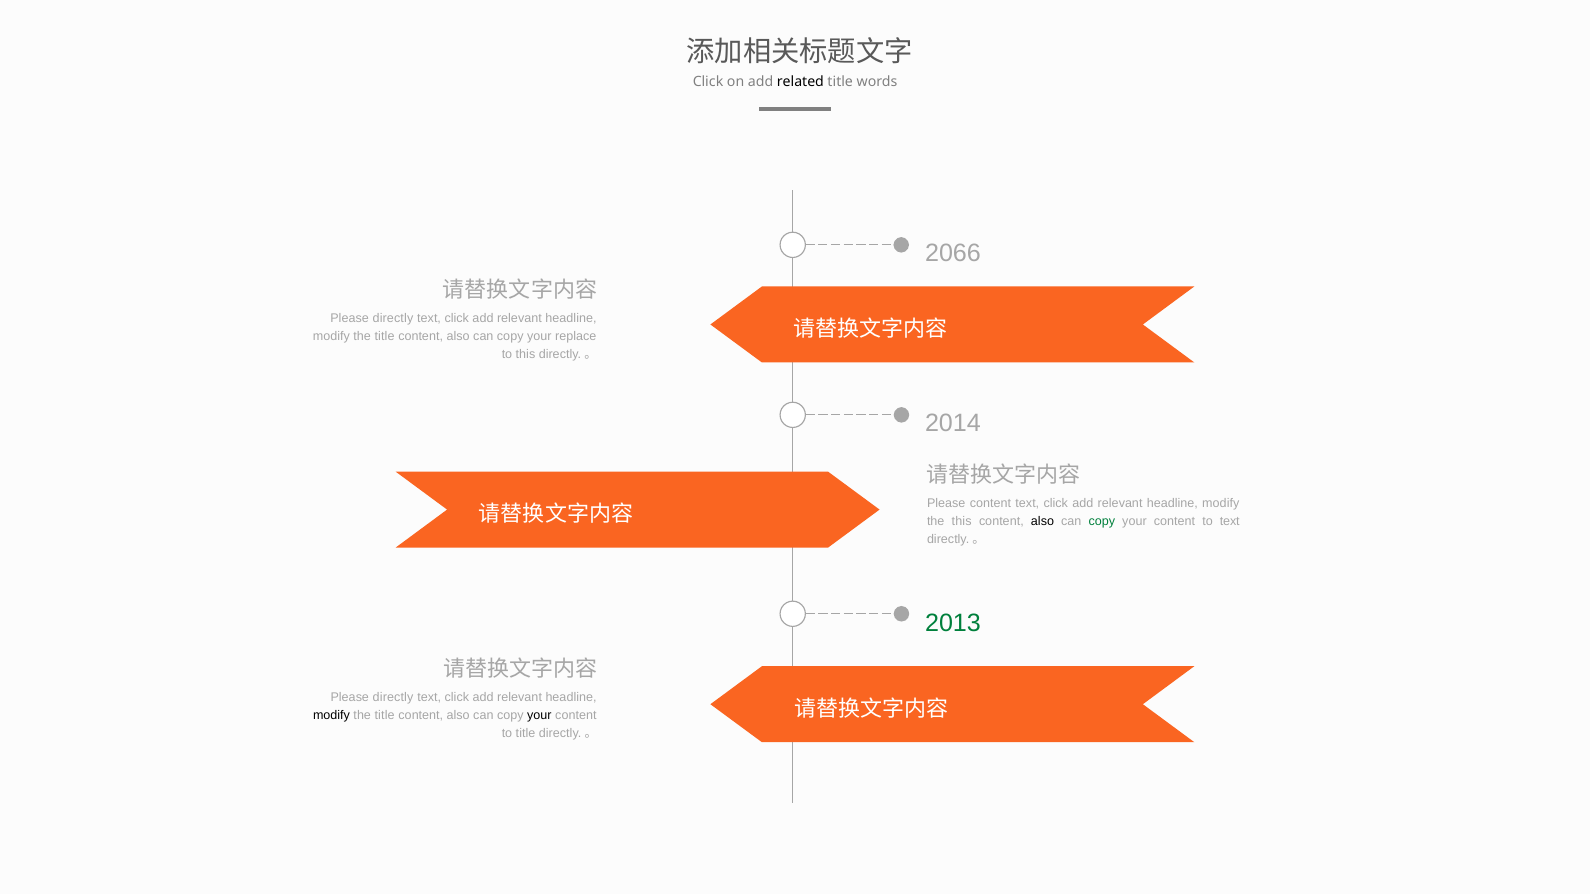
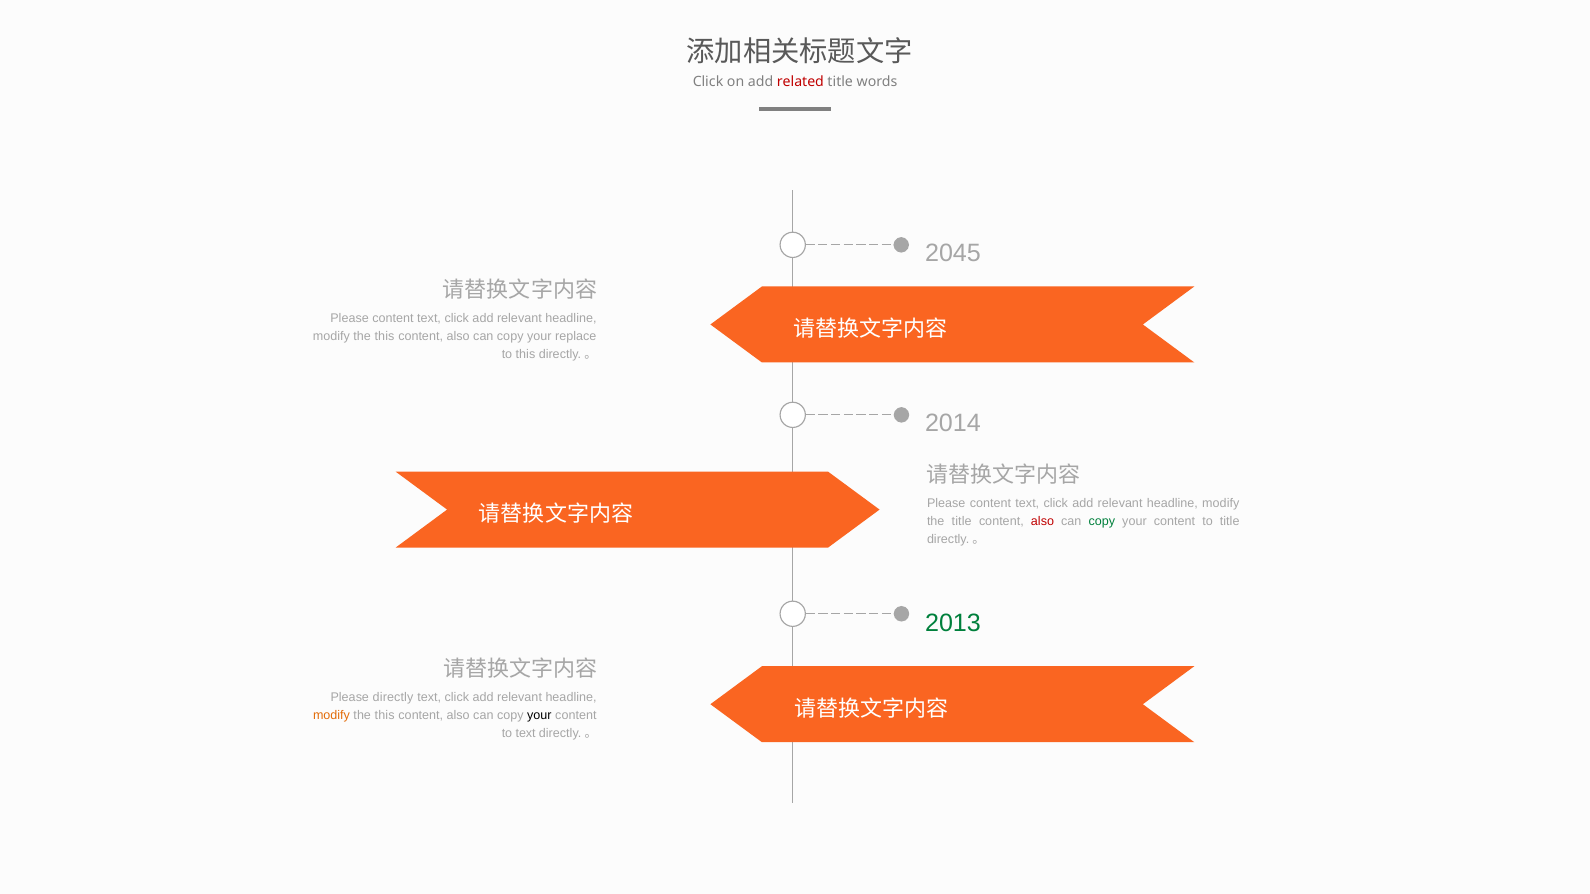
related colour: black -> red
2066: 2066 -> 2045
directly at (393, 318): directly -> content
title at (385, 336): title -> this
the this: this -> title
also at (1043, 521) colour: black -> red
to text: text -> title
modify at (331, 716) colour: black -> orange
title at (385, 716): title -> this
to title: title -> text
